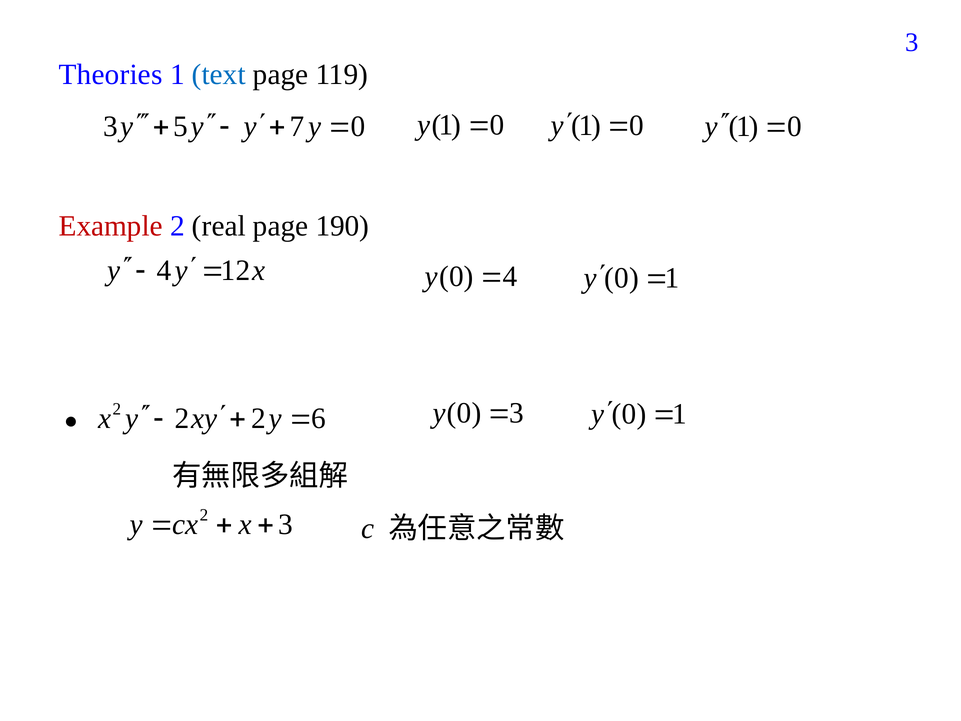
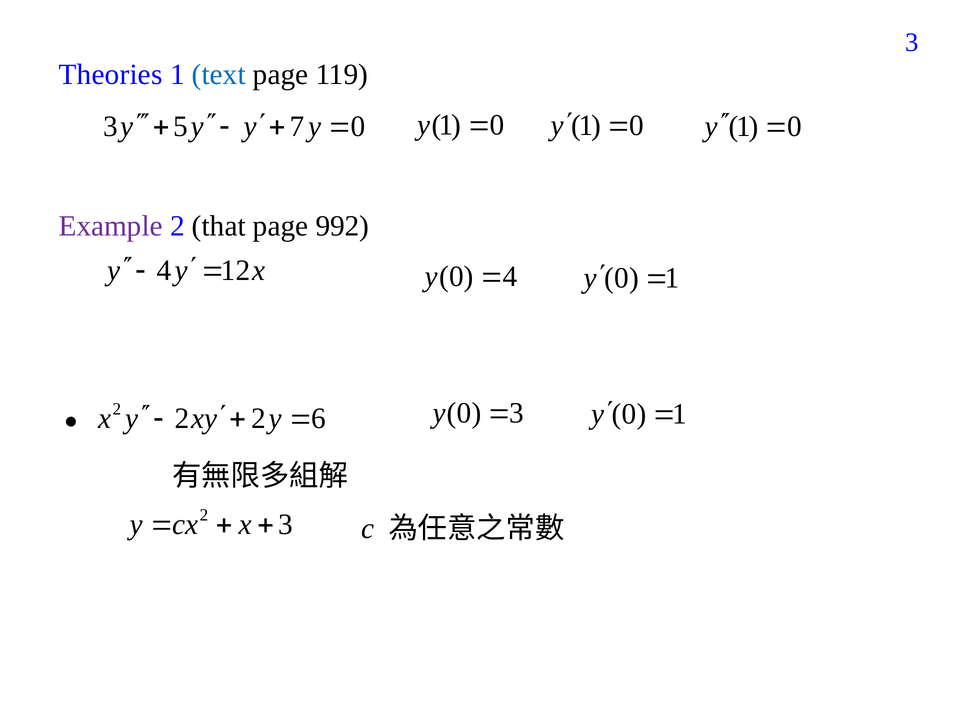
Example colour: red -> purple
real: real -> that
190: 190 -> 992
